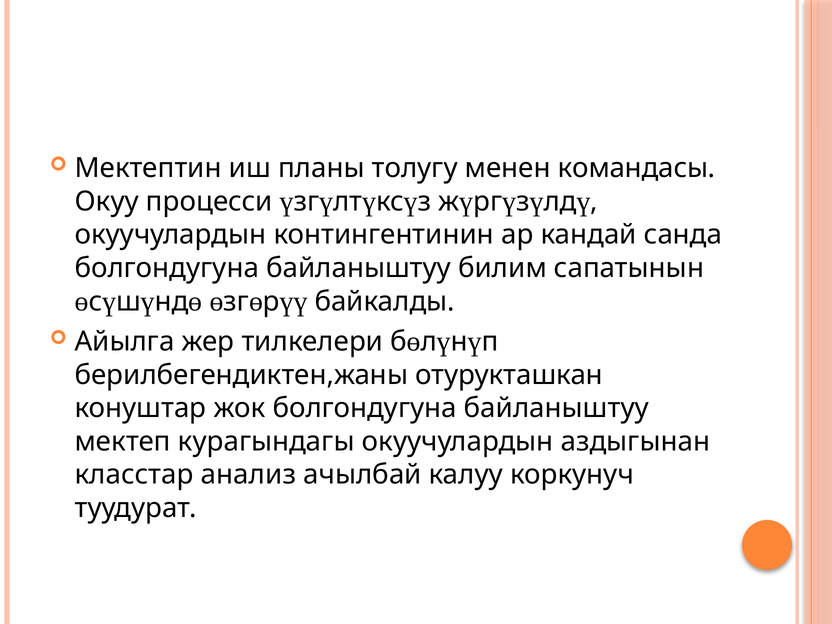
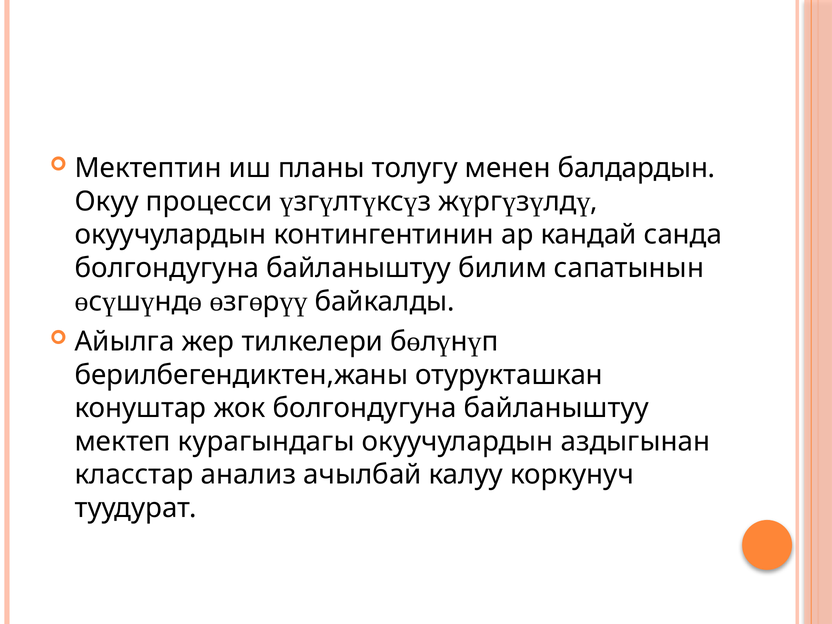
командасы: командасы -> балдардын
